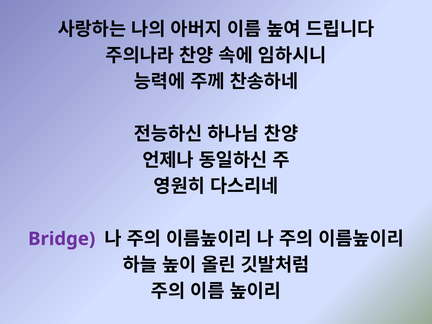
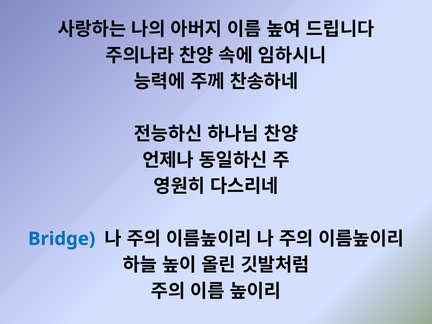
Bridge colour: purple -> blue
